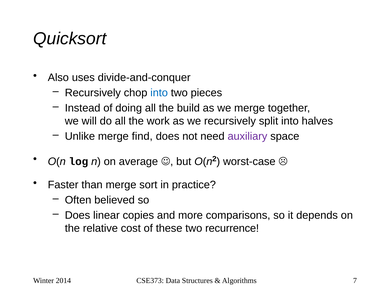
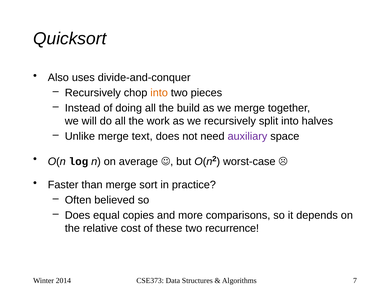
into at (159, 93) colour: blue -> orange
find: find -> text
linear: linear -> equal
